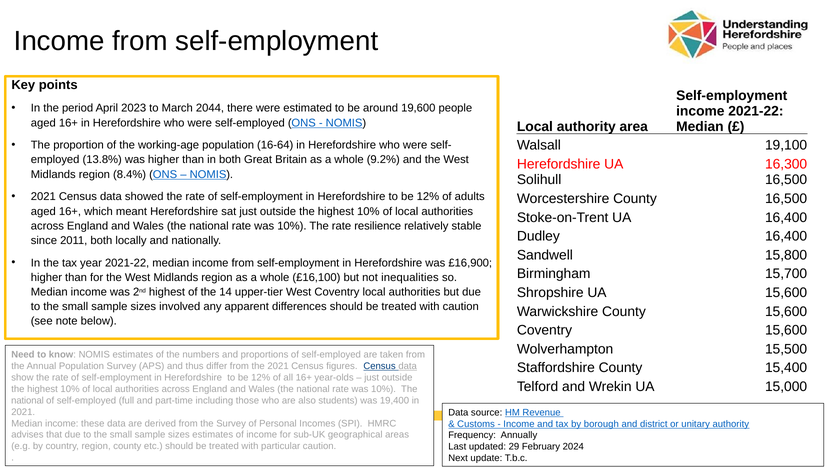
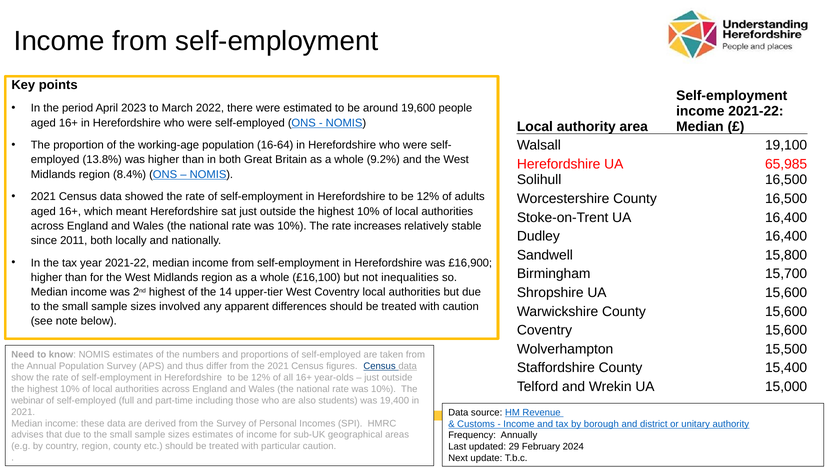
2044: 2044 -> 2022
16,300: 16,300 -> 65,985
resilience: resilience -> increases
national at (27, 400): national -> webinar
